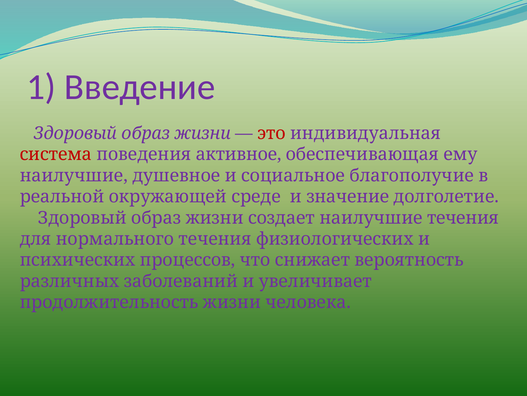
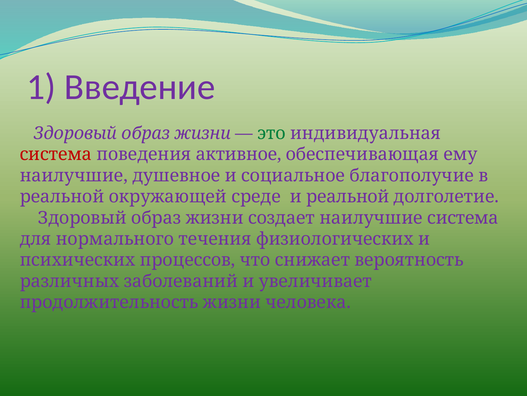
это colour: red -> green
и значение: значение -> реальной
наилучшие течения: течения -> система
